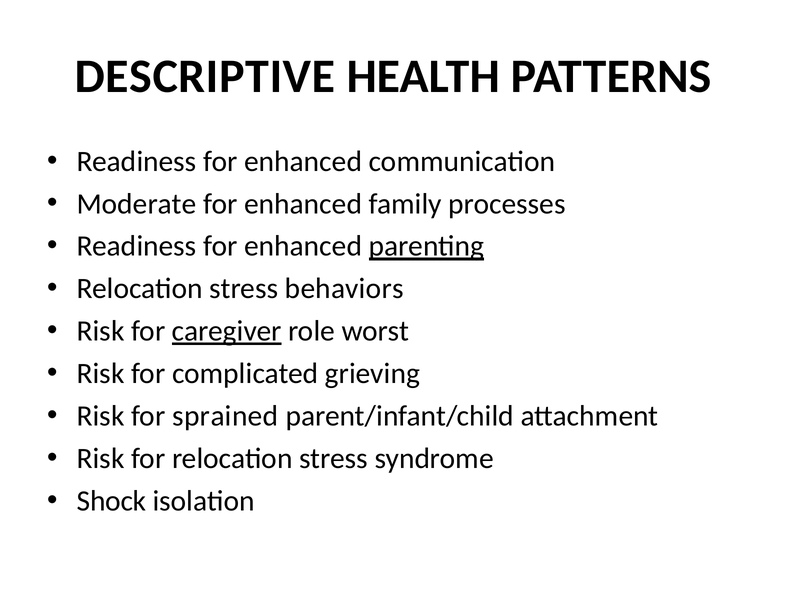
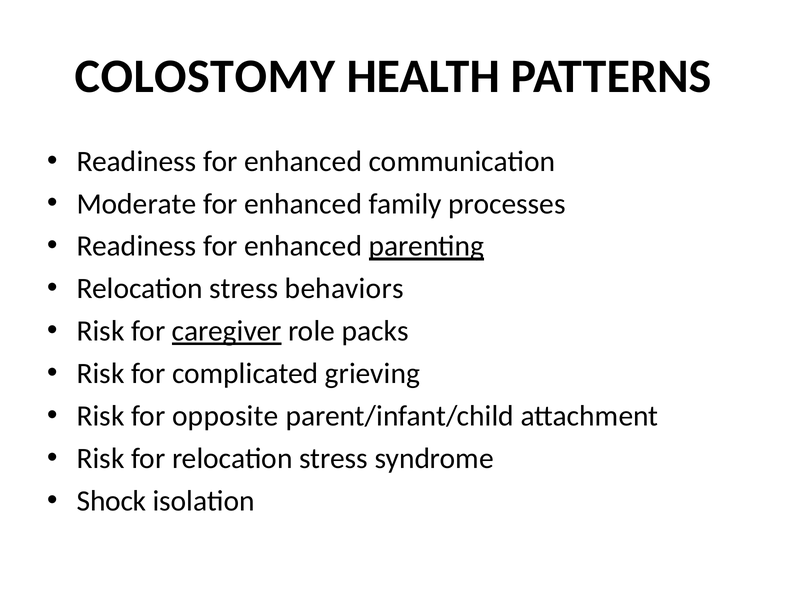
DESCRIPTIVE: DESCRIPTIVE -> COLOSTOMY
worst: worst -> packs
sprained: sprained -> opposite
